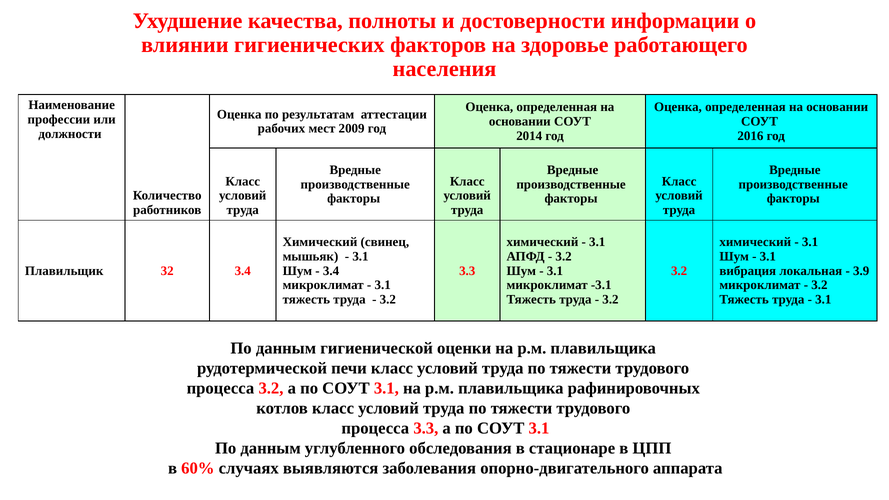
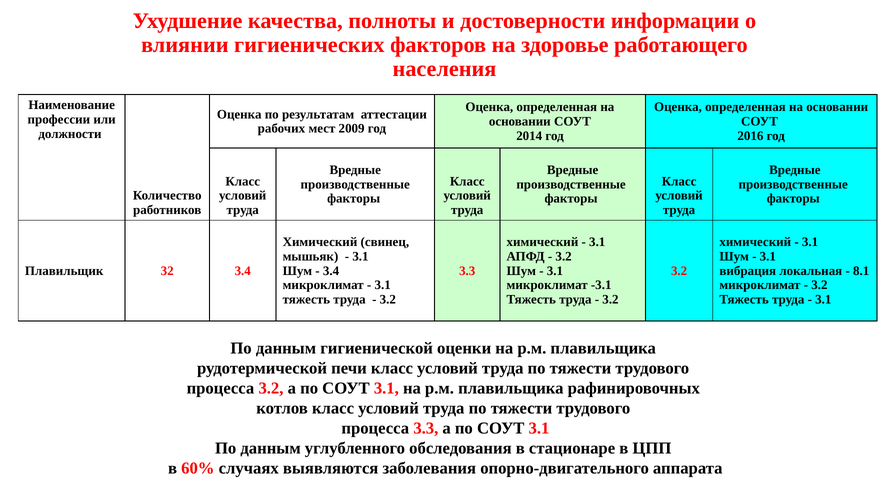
3.9: 3.9 -> 8.1
